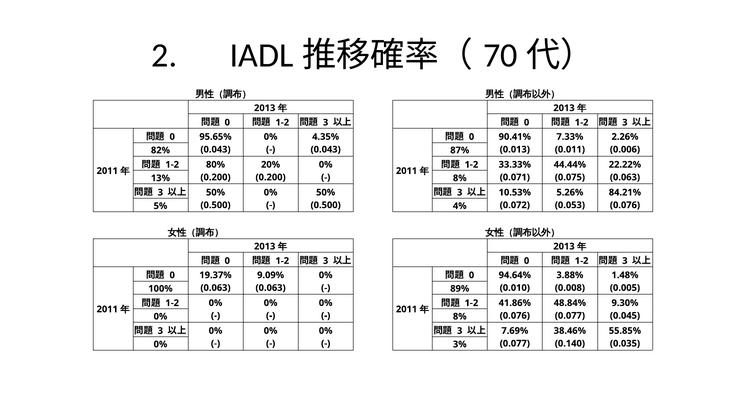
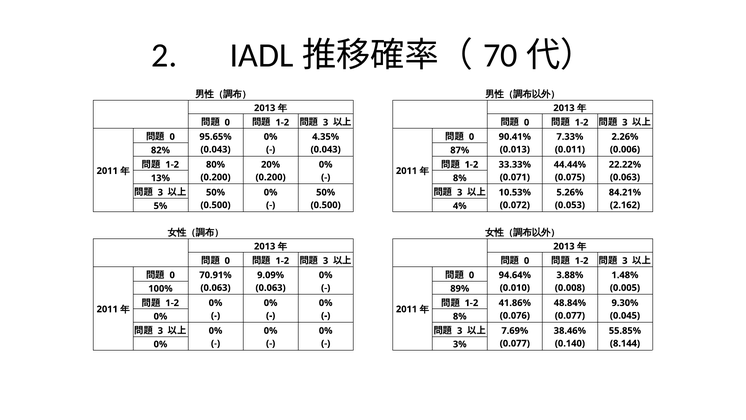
0.076 at (625, 205): 0.076 -> 2.162
19.37%: 19.37% -> 70.91%
0.035: 0.035 -> 8.144
